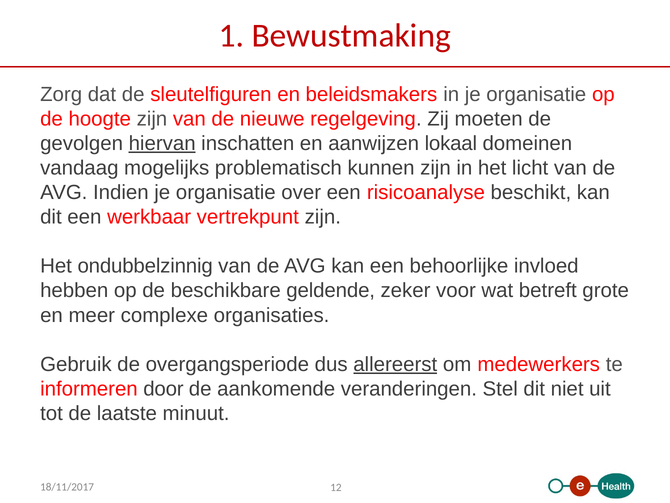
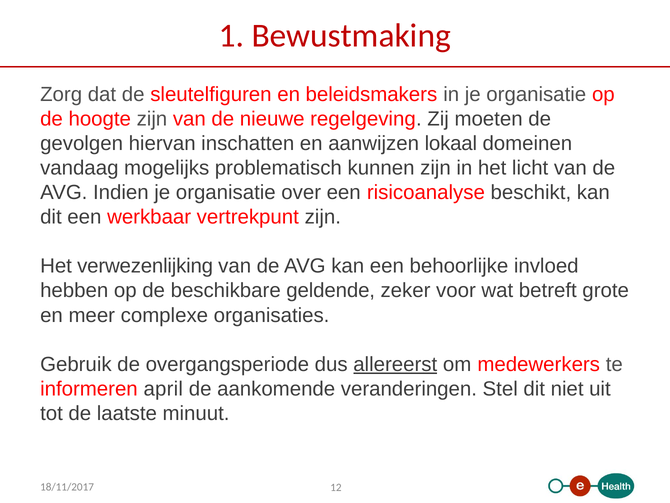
hiervan underline: present -> none
ondubbelzinnig: ondubbelzinnig -> verwezenlijking
door: door -> april
